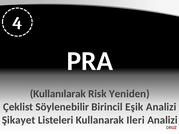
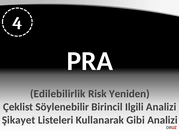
Kullanılarak: Kullanılarak -> Edilebilirlik
Eşik: Eşik -> Ilgili
Ileri: Ileri -> Gibi
